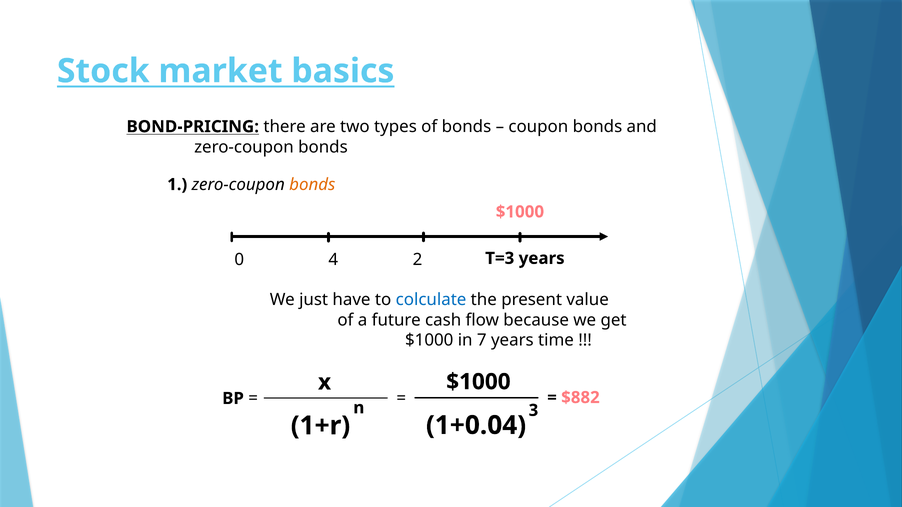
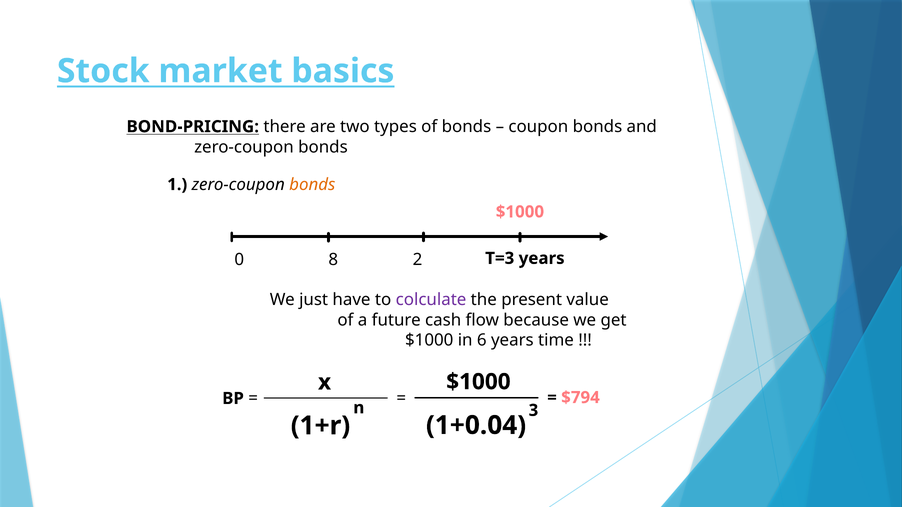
4: 4 -> 8
colculate colour: blue -> purple
7: 7 -> 6
$882: $882 -> $794
